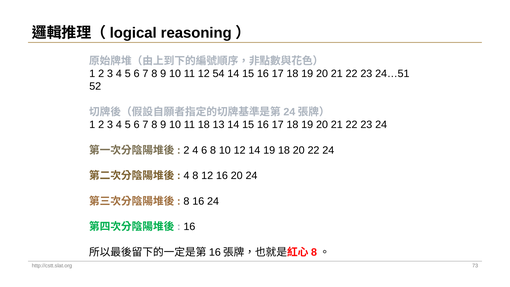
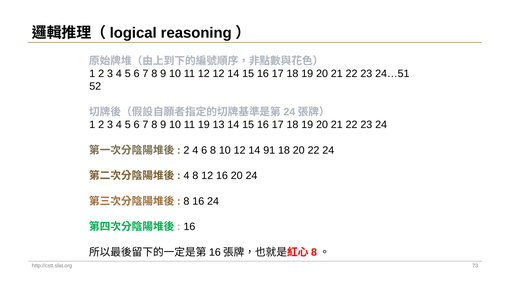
12 54: 54 -> 12
11 18: 18 -> 19
14 19: 19 -> 91
